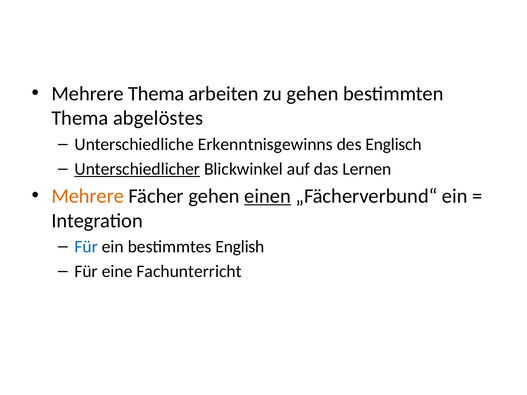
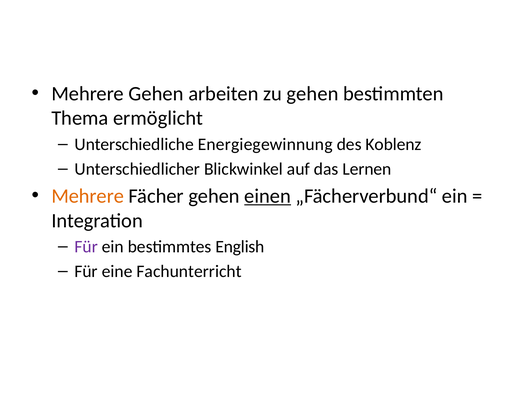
Mehrere Thema: Thema -> Gehen
abgelöstes: abgelöstes -> ermöglicht
Erkenntnisgewinns: Erkenntnisgewinns -> Energiegewinnung
Englisch: Englisch -> Koblenz
Unterschiedlicher underline: present -> none
Für at (86, 247) colour: blue -> purple
